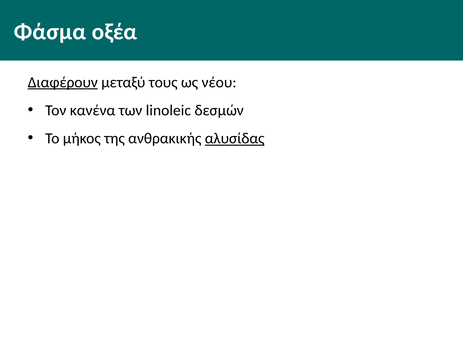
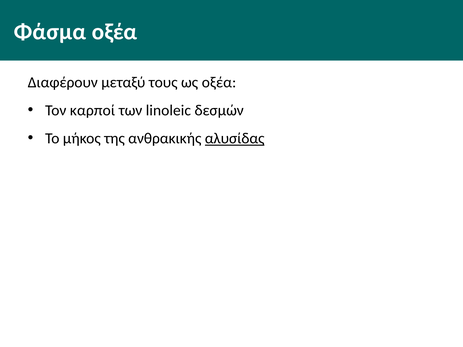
Διαφέρουν underline: present -> none
ως νέου: νέου -> οξέα
κανένα: κανένα -> καρποί
